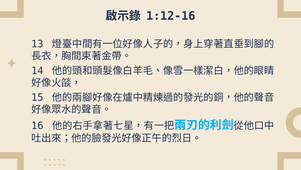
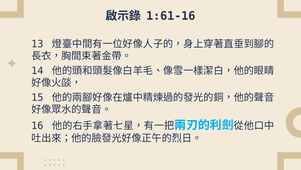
1:12-16: 1:12-16 -> 1:61-16
